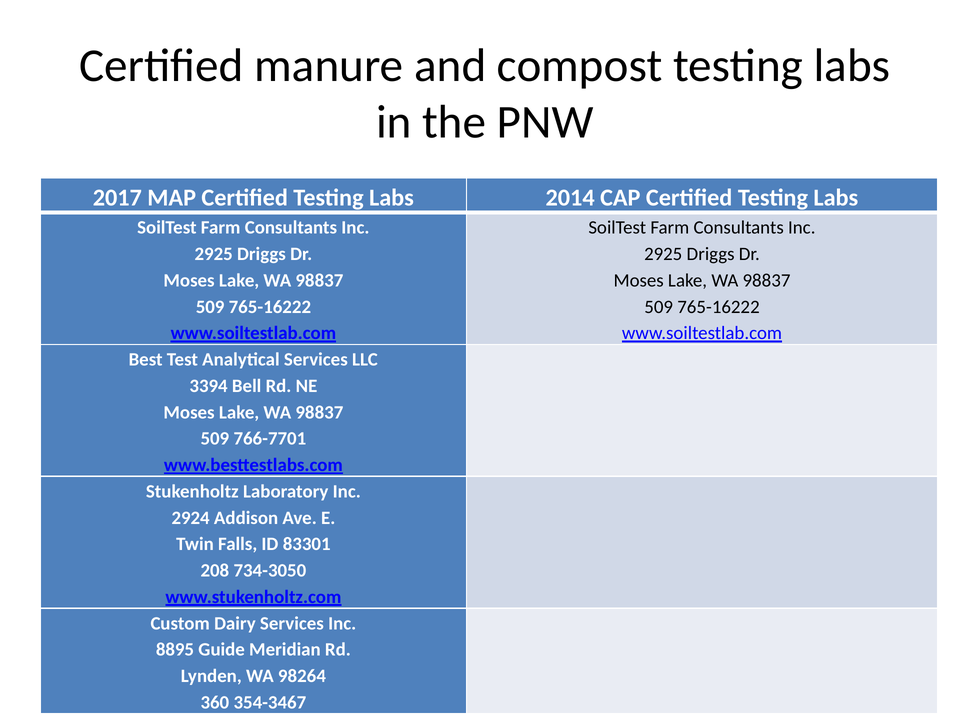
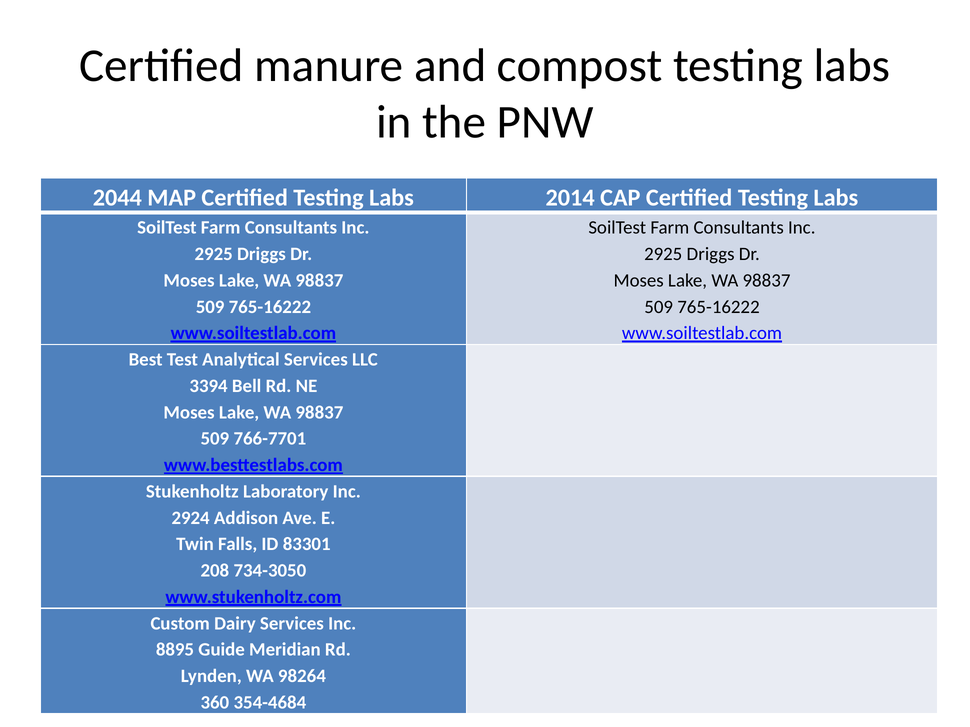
2017: 2017 -> 2044
354-3467: 354-3467 -> 354-4684
